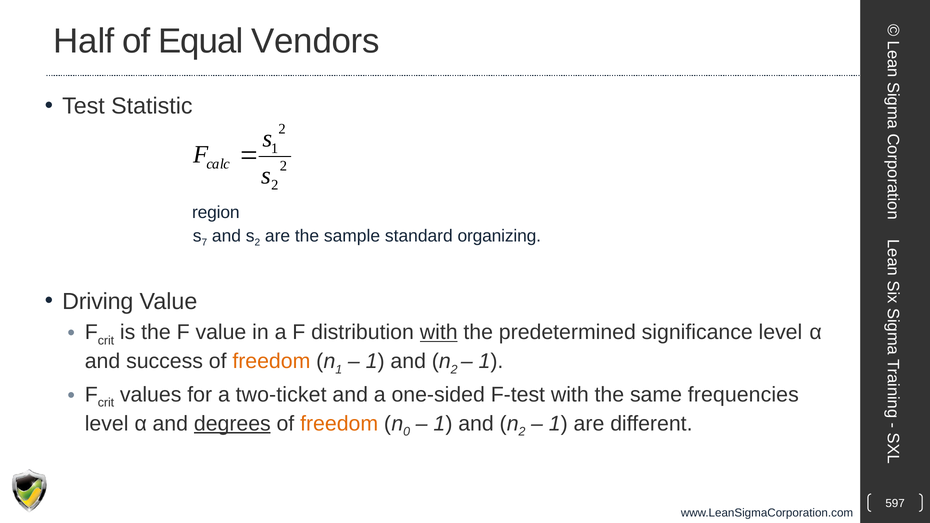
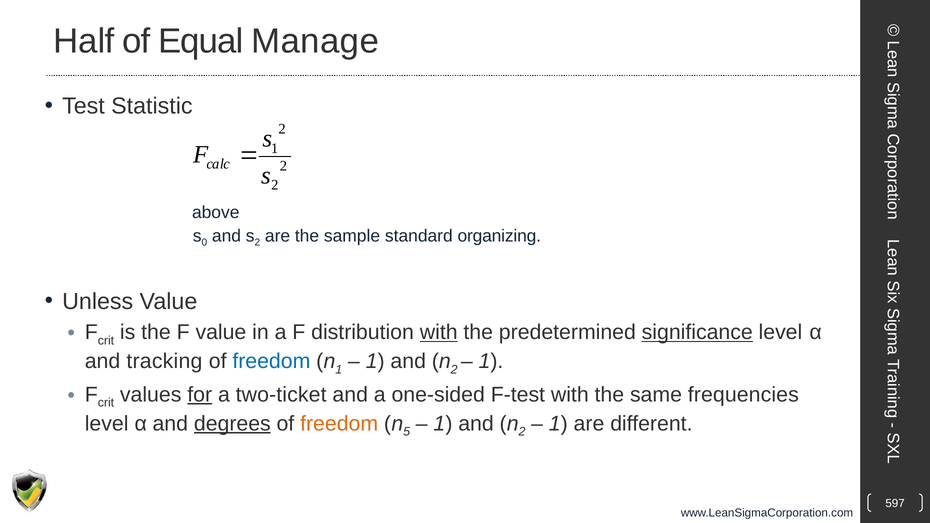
Vendors: Vendors -> Manage
region: region -> above
7: 7 -> 0
Driving: Driving -> Unless
significance underline: none -> present
success: success -> tracking
freedom at (271, 361) colour: orange -> blue
for underline: none -> present
0: 0 -> 5
